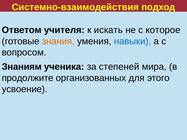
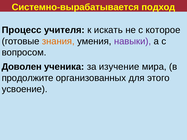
Системно-взаимодействия: Системно-взаимодействия -> Системно-вырабатывается
Ответом: Ответом -> Процесс
навыки colour: blue -> purple
Знаниям: Знаниям -> Доволен
степеней: степеней -> изучение
